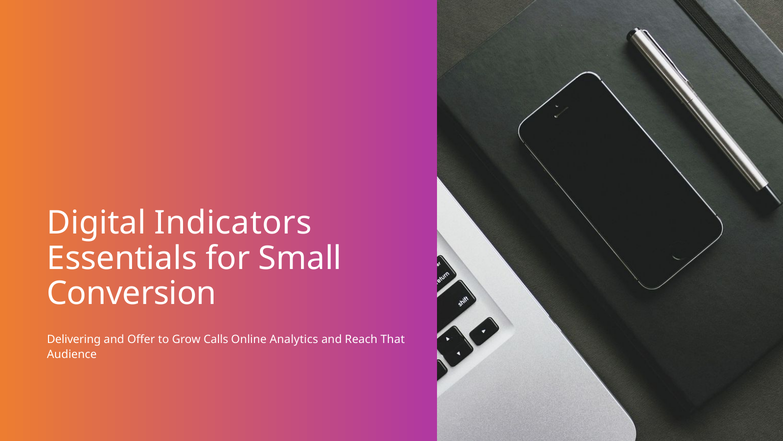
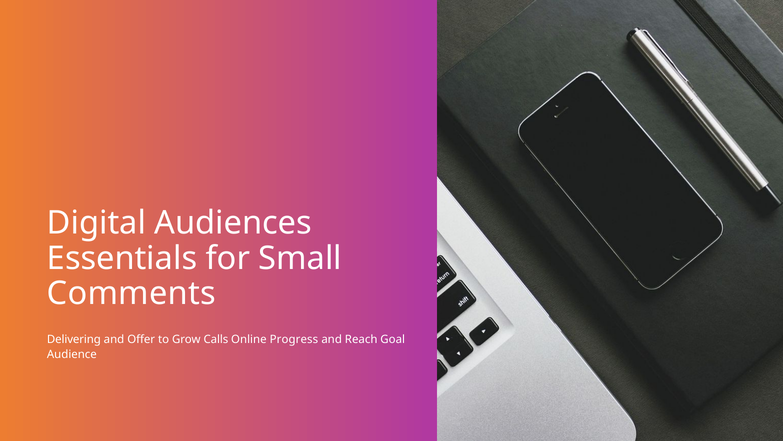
Indicators: Indicators -> Audiences
Conversion: Conversion -> Comments
Analytics: Analytics -> Progress
That: That -> Goal
